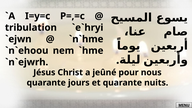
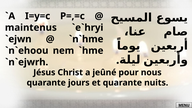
tribulation: tribulation -> maintenus
